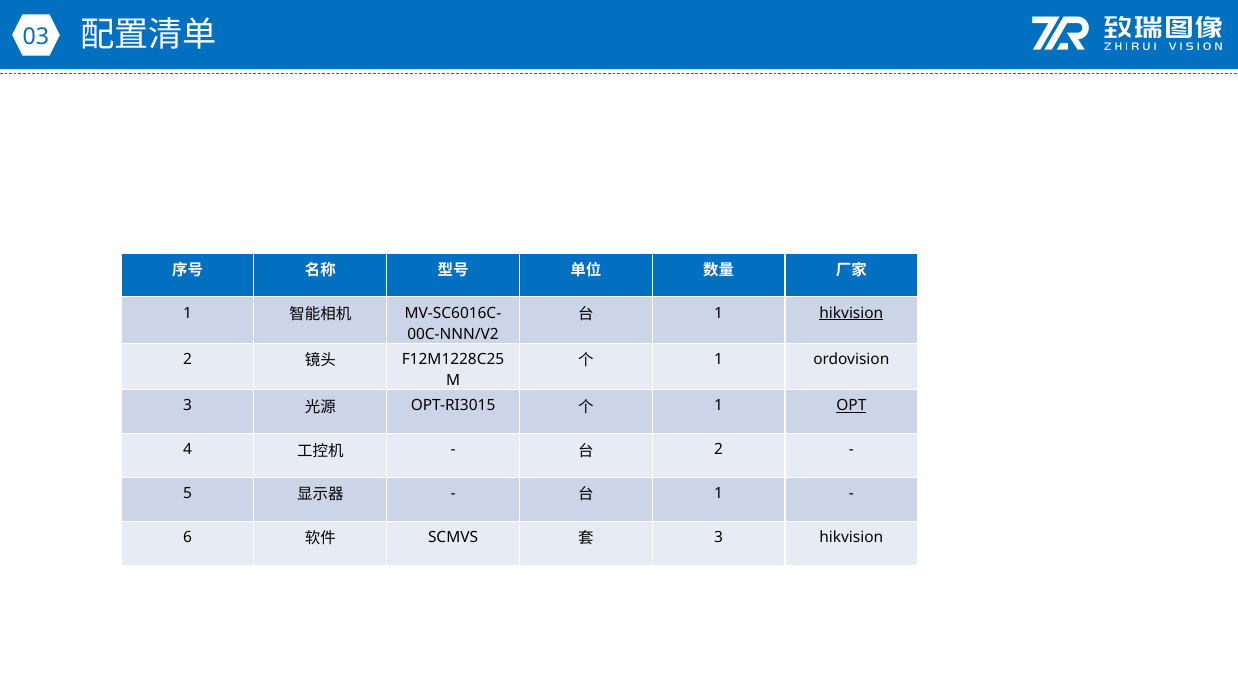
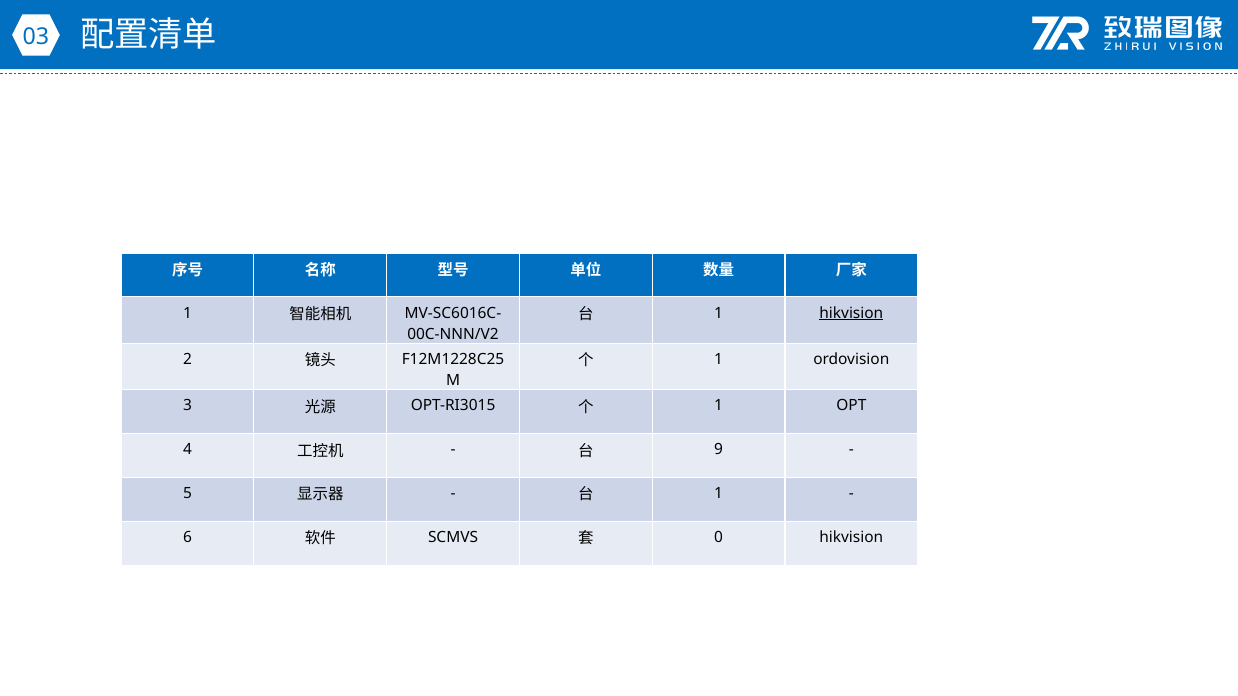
OPT underline: present -> none
2 at (719, 450): 2 -> 9
3 at (719, 538): 3 -> 0
